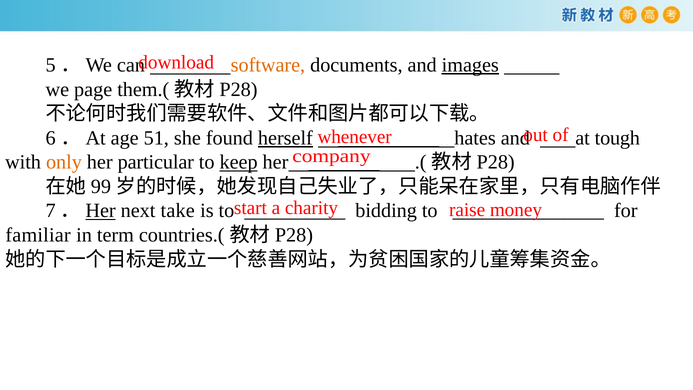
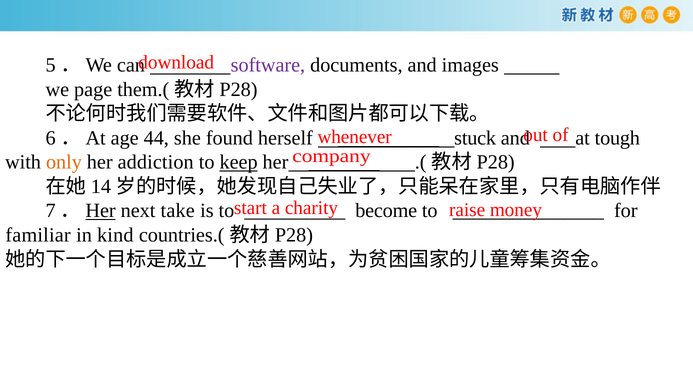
software colour: orange -> purple
images underline: present -> none
51: 51 -> 44
herself underline: present -> none
hates: hates -> stuck
particular: particular -> addiction
99: 99 -> 14
bidding: bidding -> become
term: term -> kind
